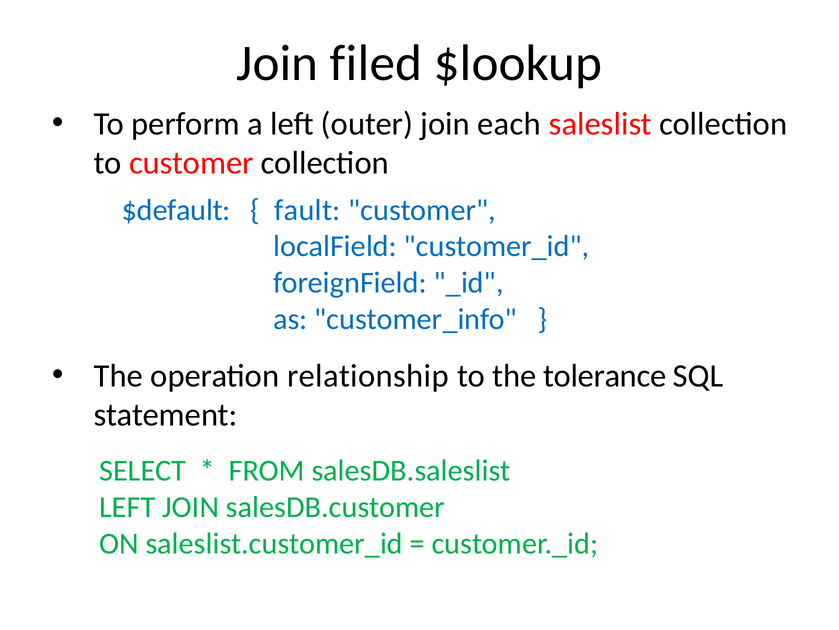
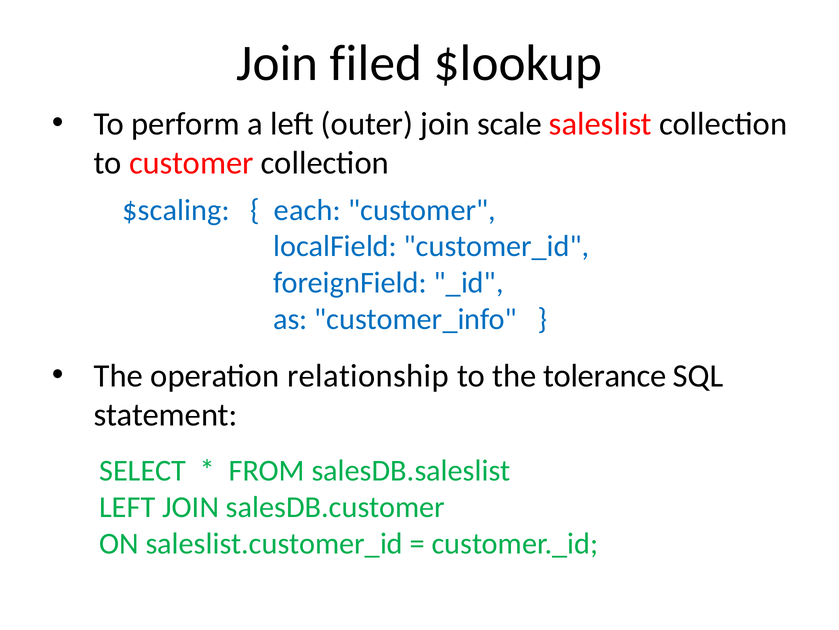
each: each -> scale
$default: $default -> $scaling
fault: fault -> each
